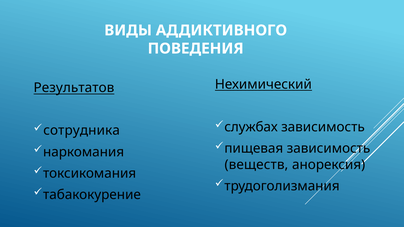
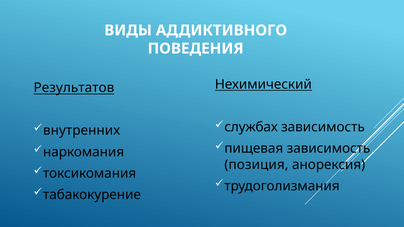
сотрудника: сотрудника -> внутренних
веществ: веществ -> позиция
